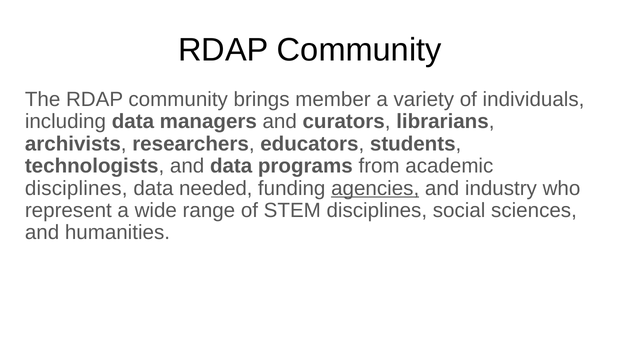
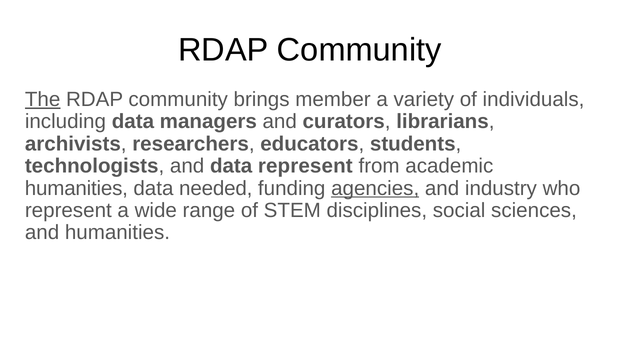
The underline: none -> present
data programs: programs -> represent
disciplines at (76, 188): disciplines -> humanities
